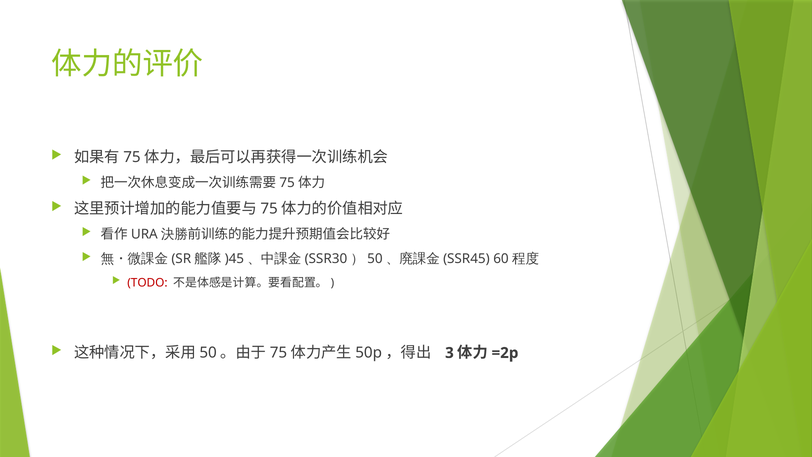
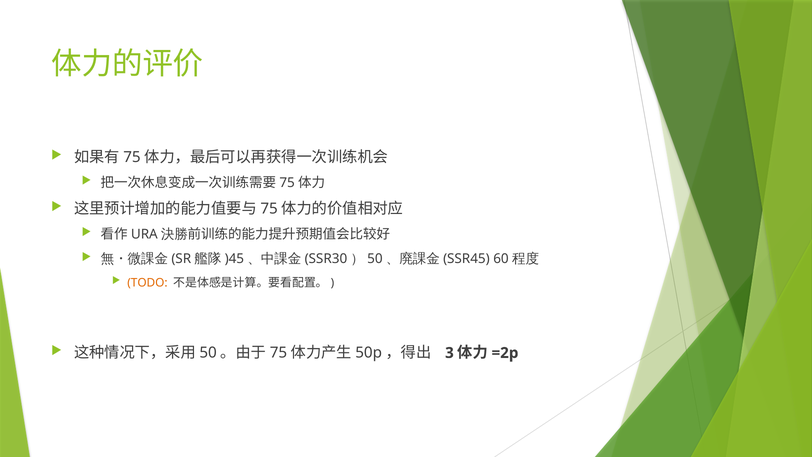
TODO colour: red -> orange
